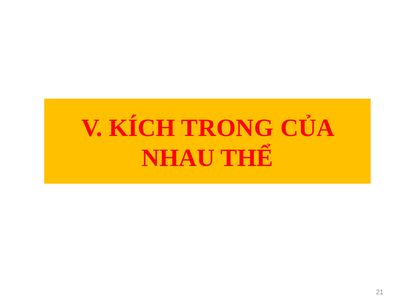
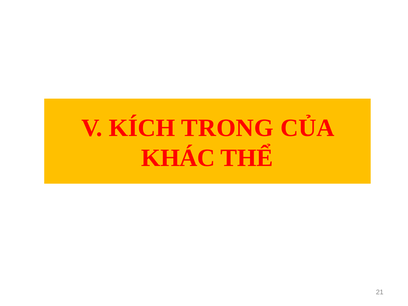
NHAU: NHAU -> KHÁC
